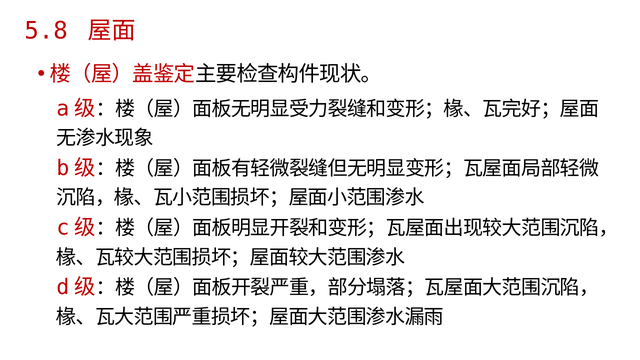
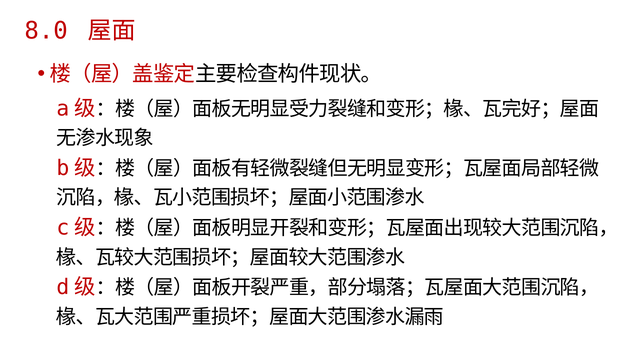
5.8: 5.8 -> 8.0
